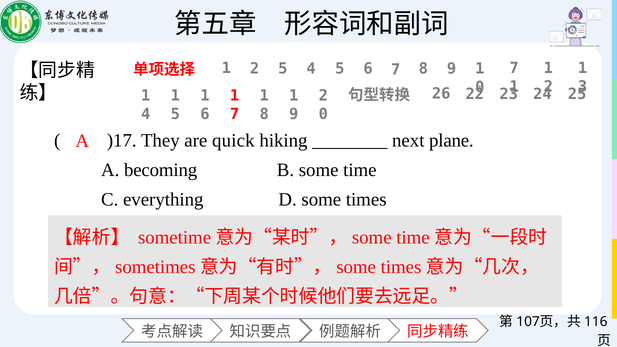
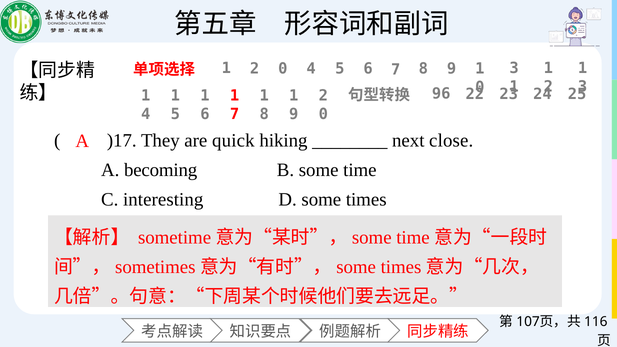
1 2 5: 5 -> 0
9 7: 7 -> 3
26: 26 -> 96
plane: plane -> close
everything: everything -> interesting
